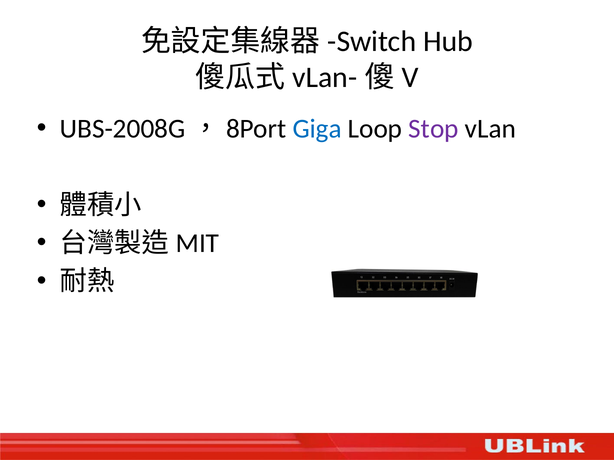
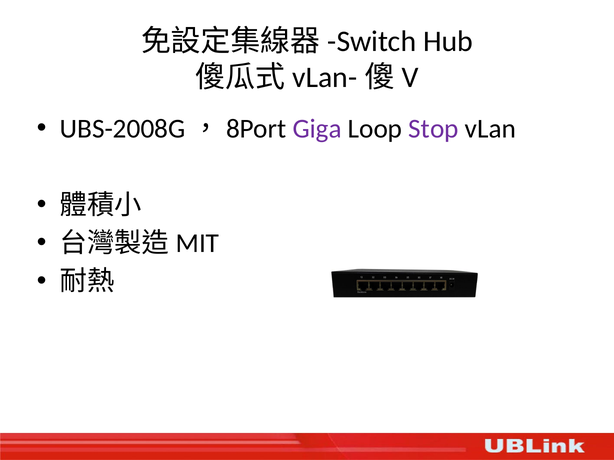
Giga colour: blue -> purple
